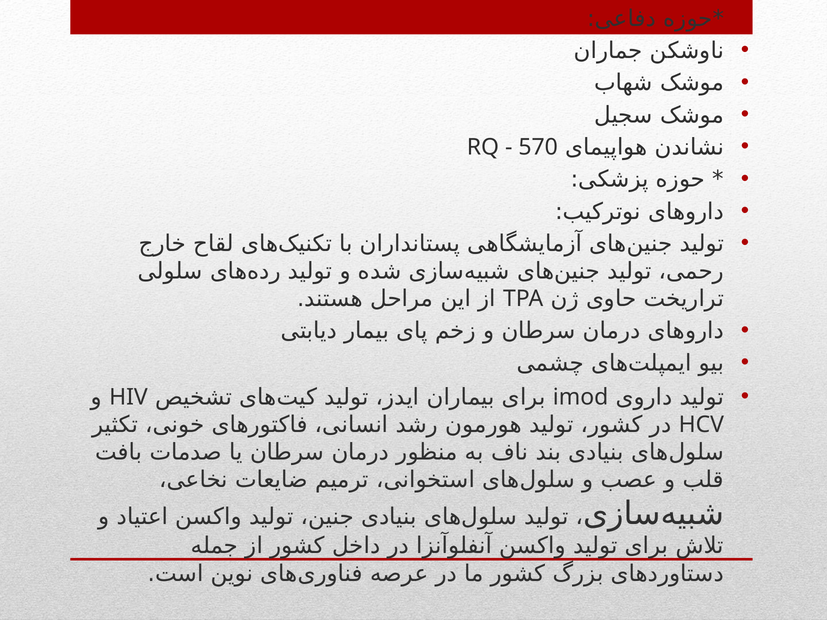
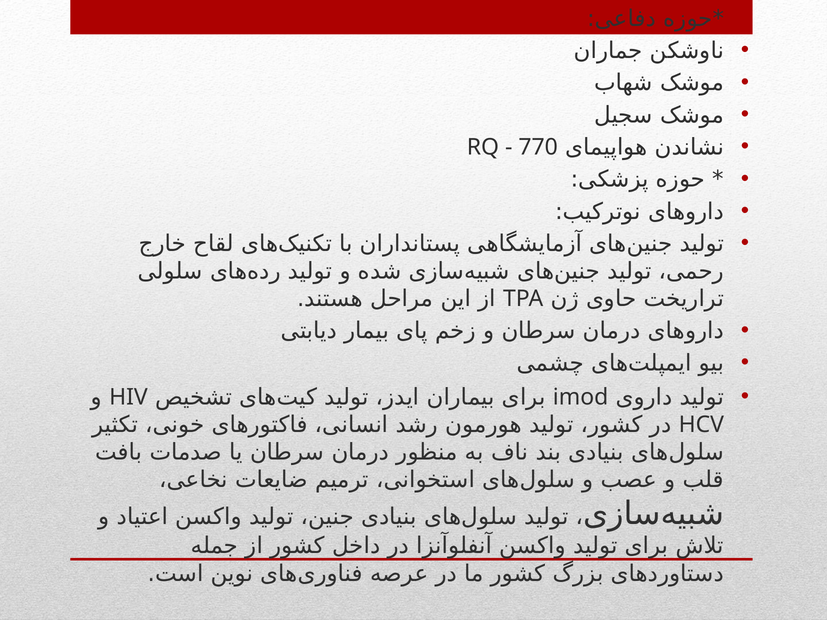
570: 570 -> 770
